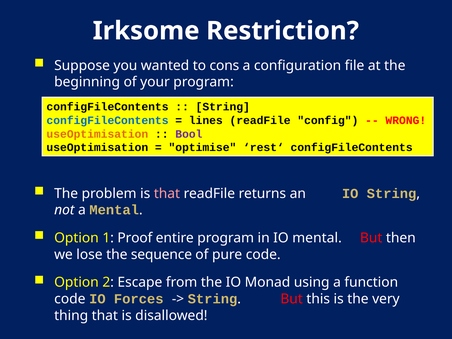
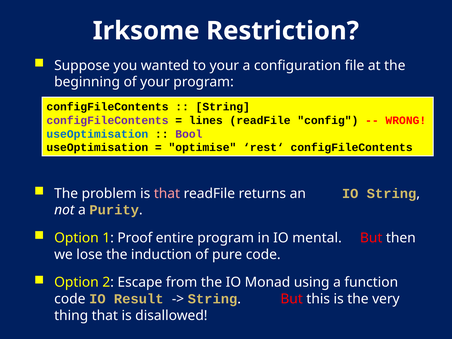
to cons: cons -> your
configFileContents at (108, 120) colour: blue -> purple
useOptimisation at (97, 134) colour: orange -> blue
a Mental: Mental -> Purity
sequence: sequence -> induction
Forces: Forces -> Result
